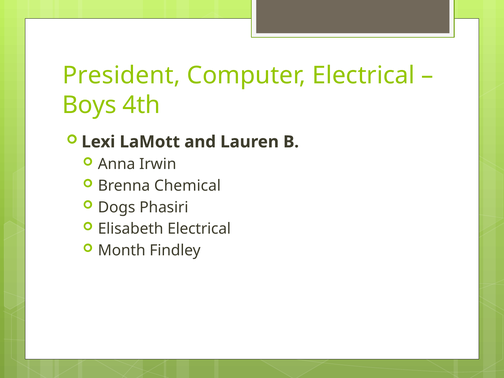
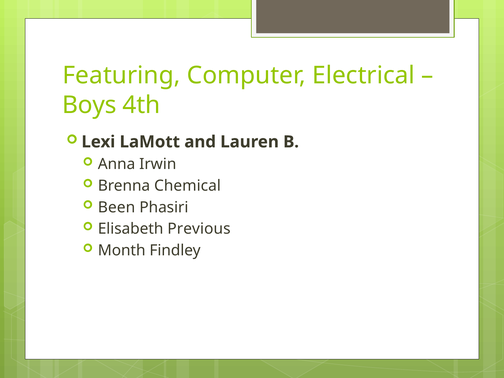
President: President -> Featuring
Dogs: Dogs -> Been
Elisabeth Electrical: Electrical -> Previous
